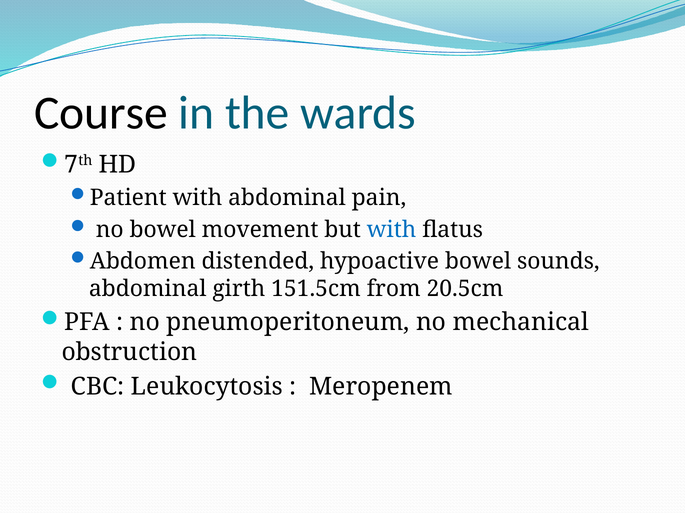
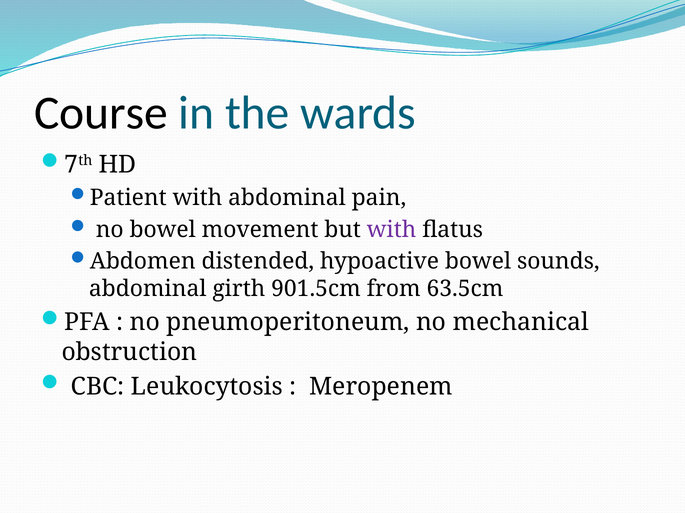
with at (392, 230) colour: blue -> purple
151.5cm: 151.5cm -> 901.5cm
20.5cm: 20.5cm -> 63.5cm
